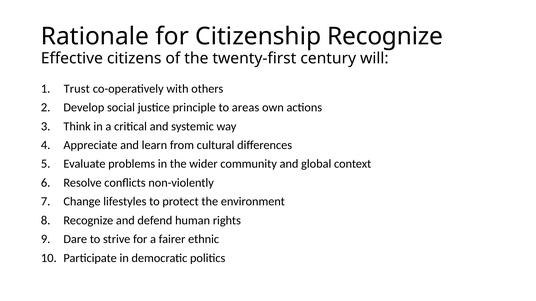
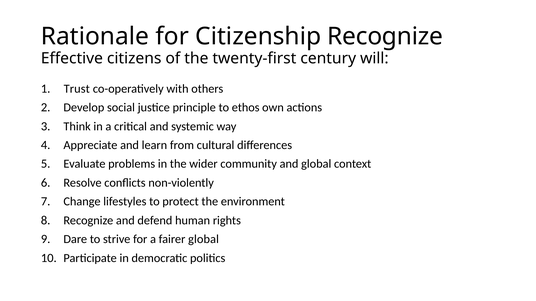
areas: areas -> ethos
fairer ethnic: ethnic -> global
